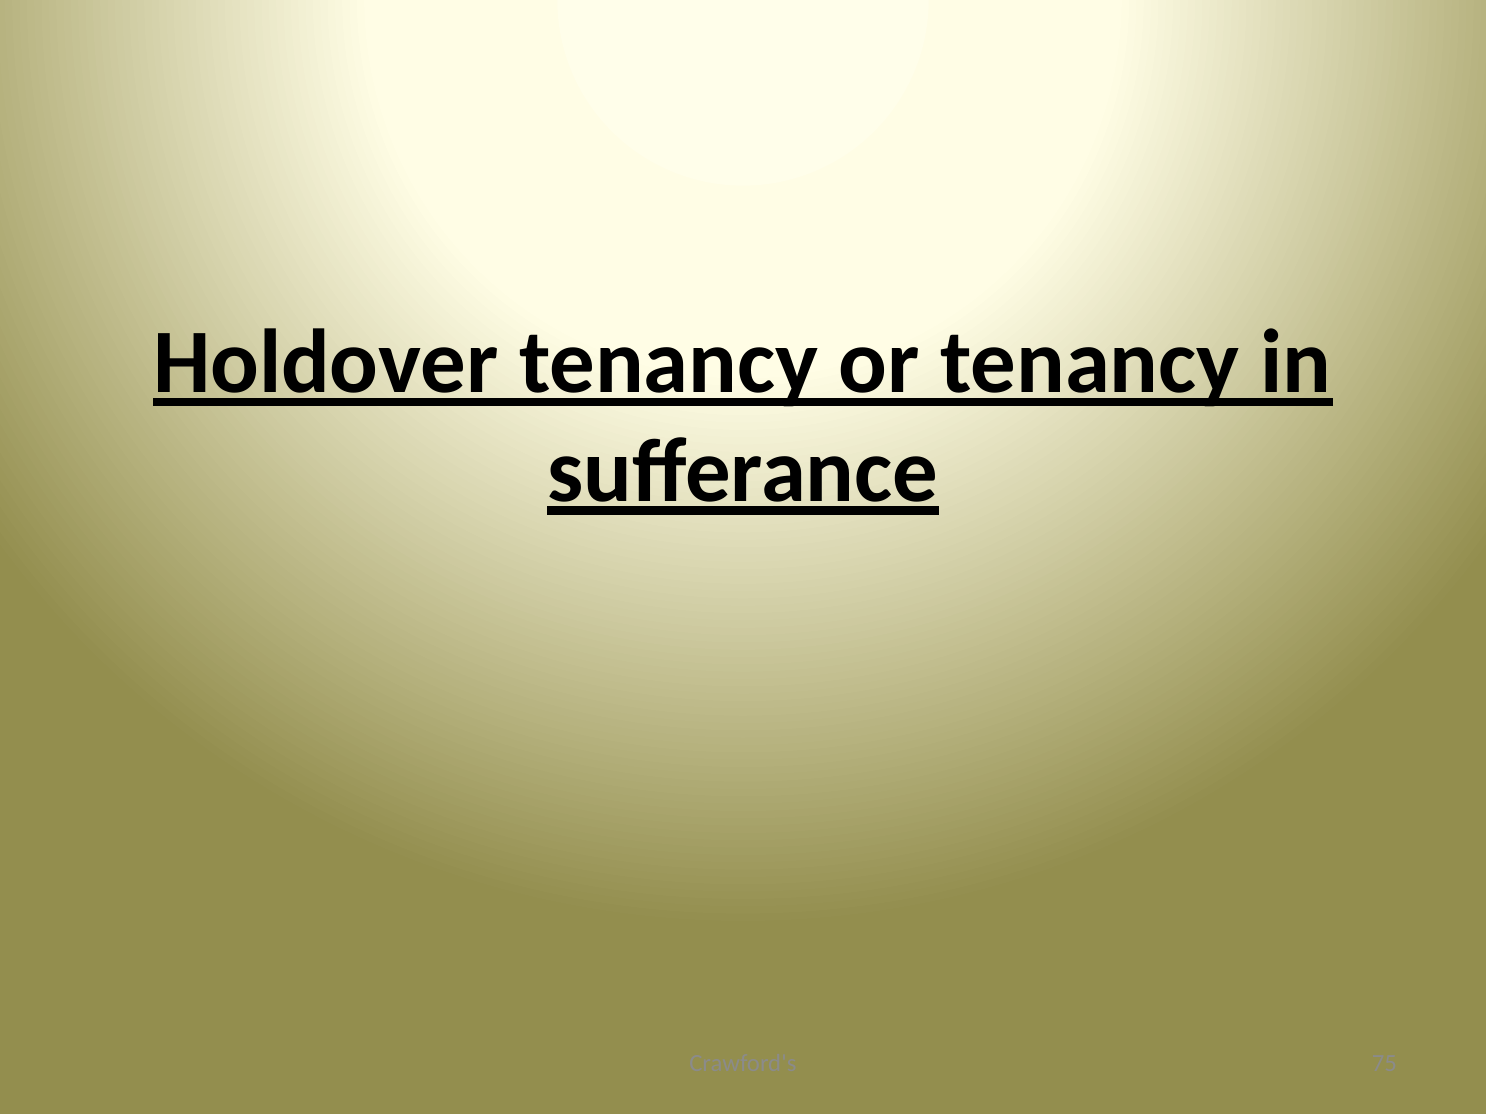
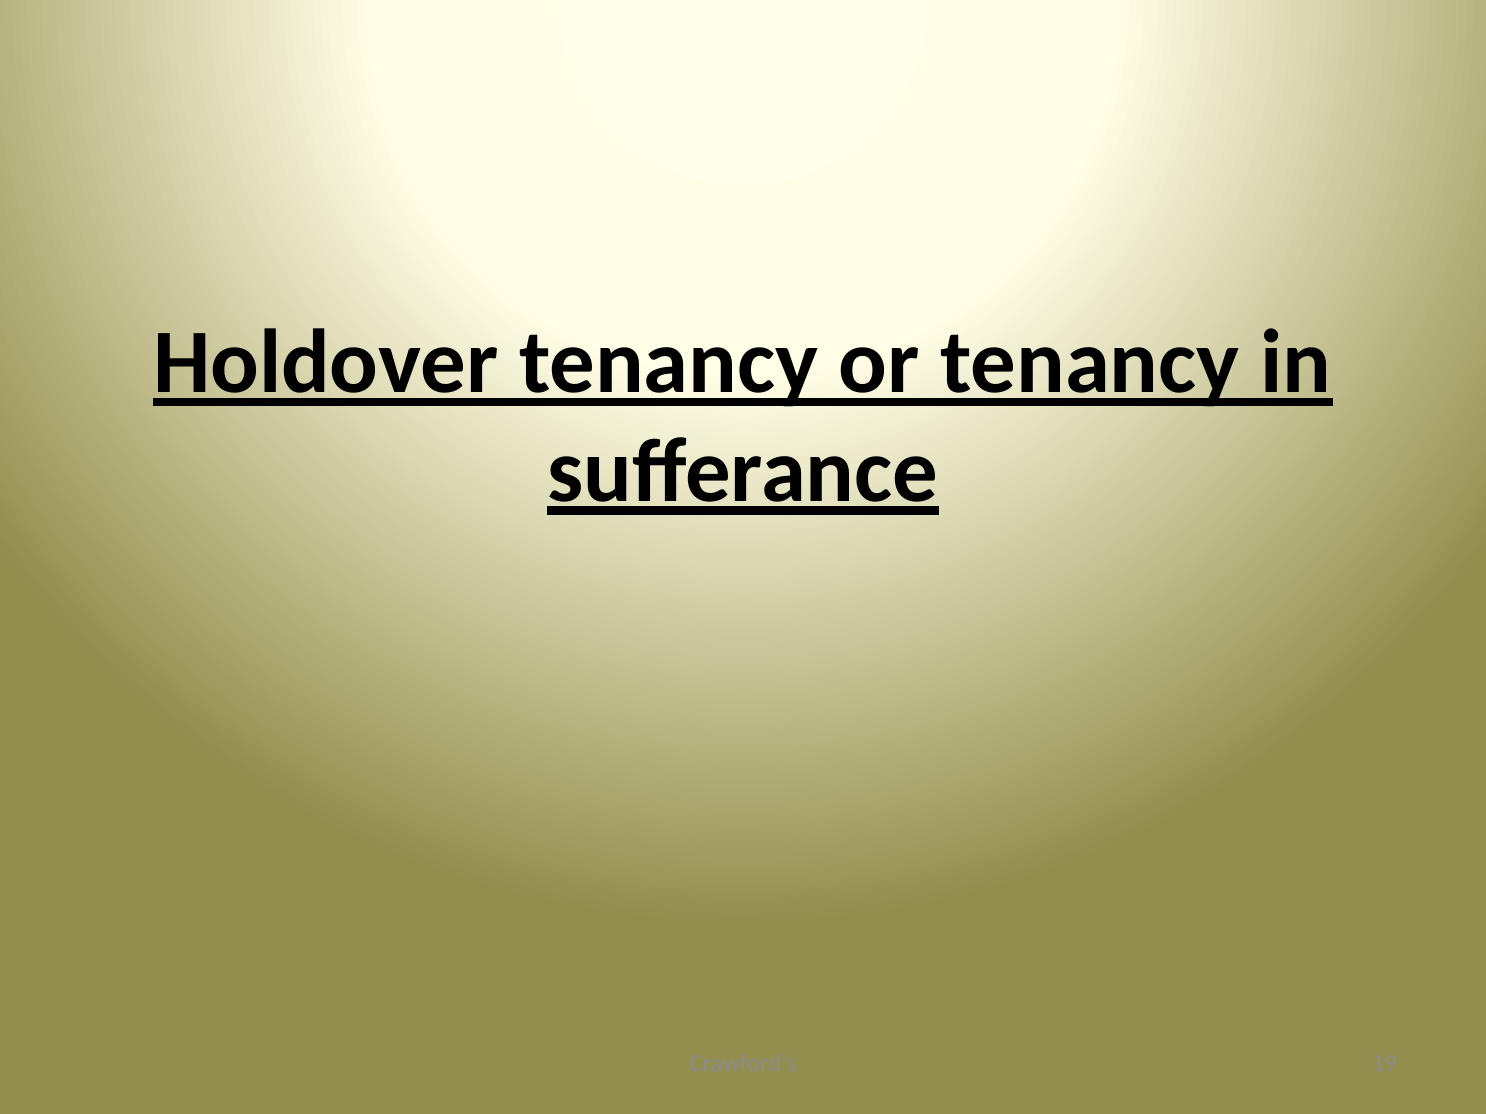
75: 75 -> 19
